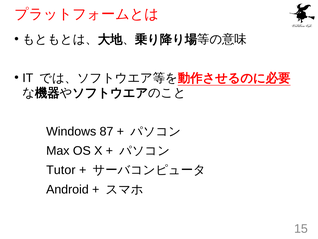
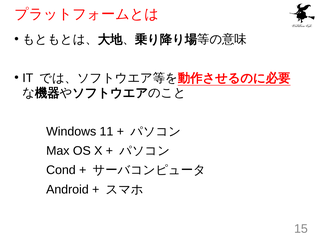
87: 87 -> 11
Tutor: Tutor -> Cond
